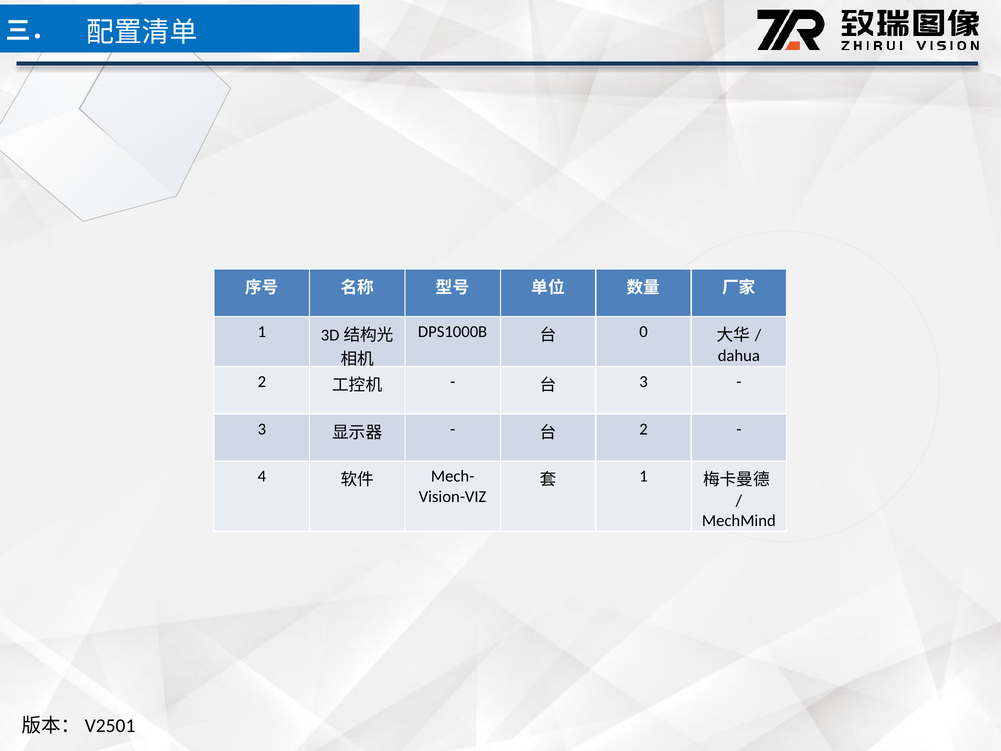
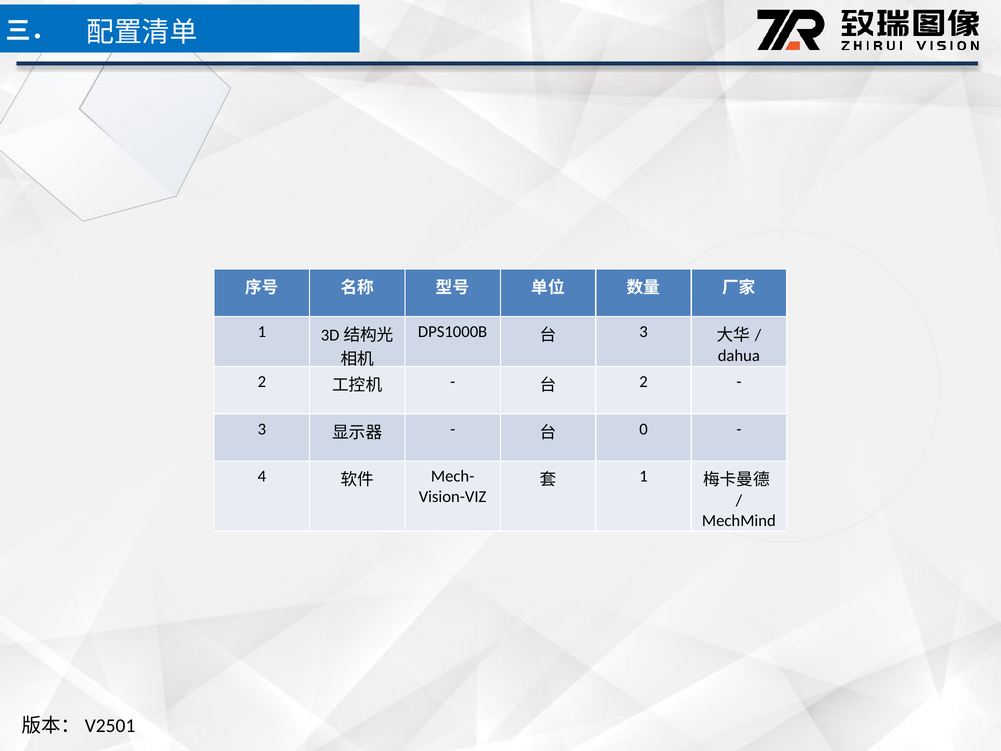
0 at (644, 332): 0 -> 3
3 at (644, 382): 3 -> 2
2 at (644, 429): 2 -> 0
